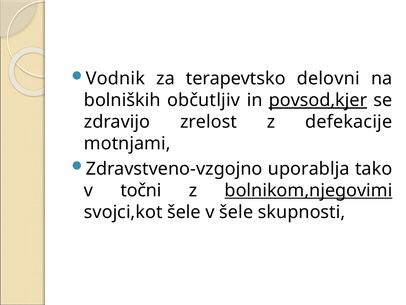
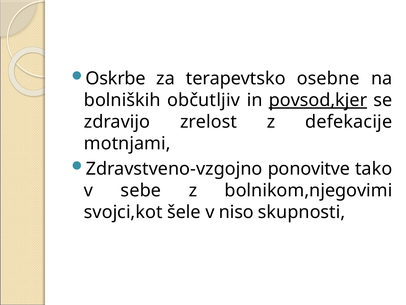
Vodnik: Vodnik -> Oskrbe
delovni: delovni -> osebne
uporablja: uporablja -> ponovitve
točni: točni -> sebe
bolnikom,njegovimi underline: present -> none
v šele: šele -> niso
